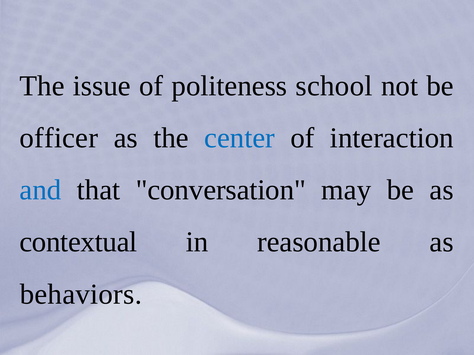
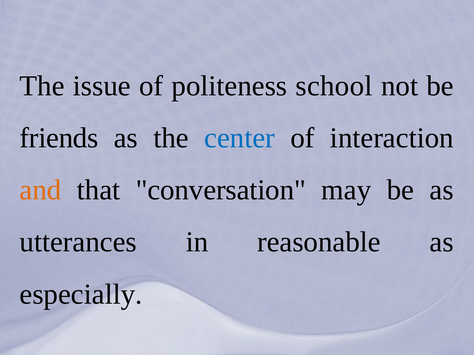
officer: officer -> friends
and colour: blue -> orange
contextual: contextual -> utterances
behaviors: behaviors -> especially
